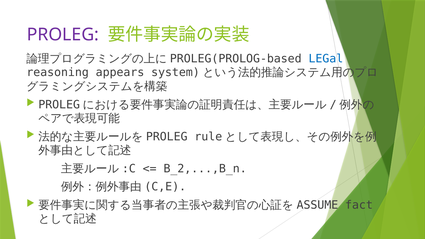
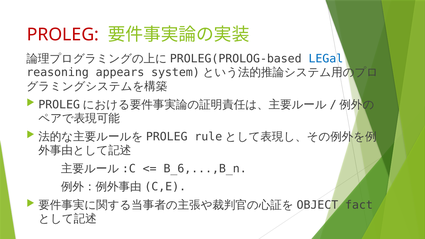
PROLEG colour: purple -> red
B_2,...,B_n: B_2,...,B_n -> B_6,...,B_n
ASSUME: ASSUME -> OBJECT
